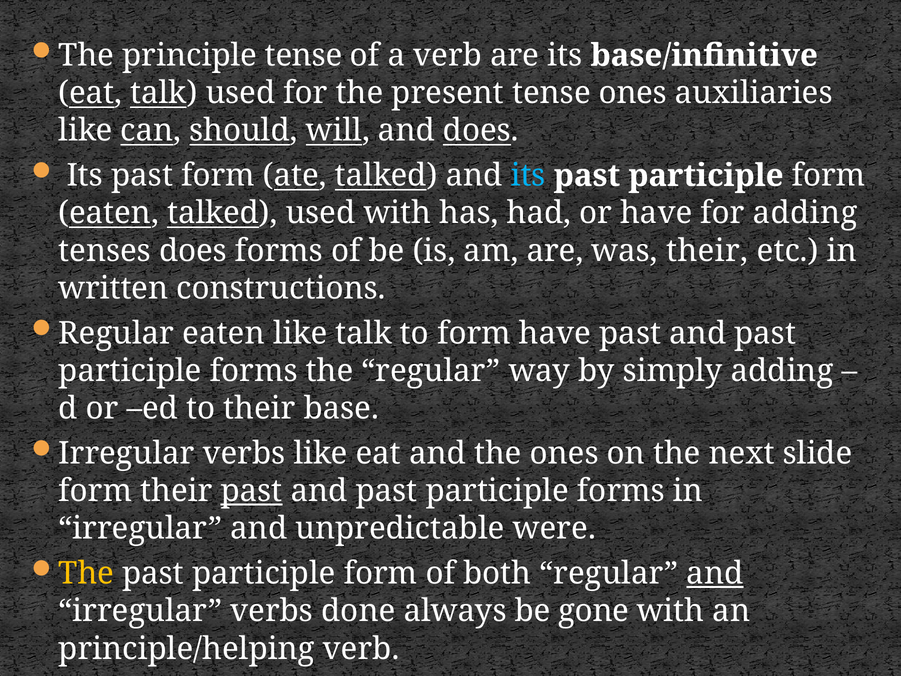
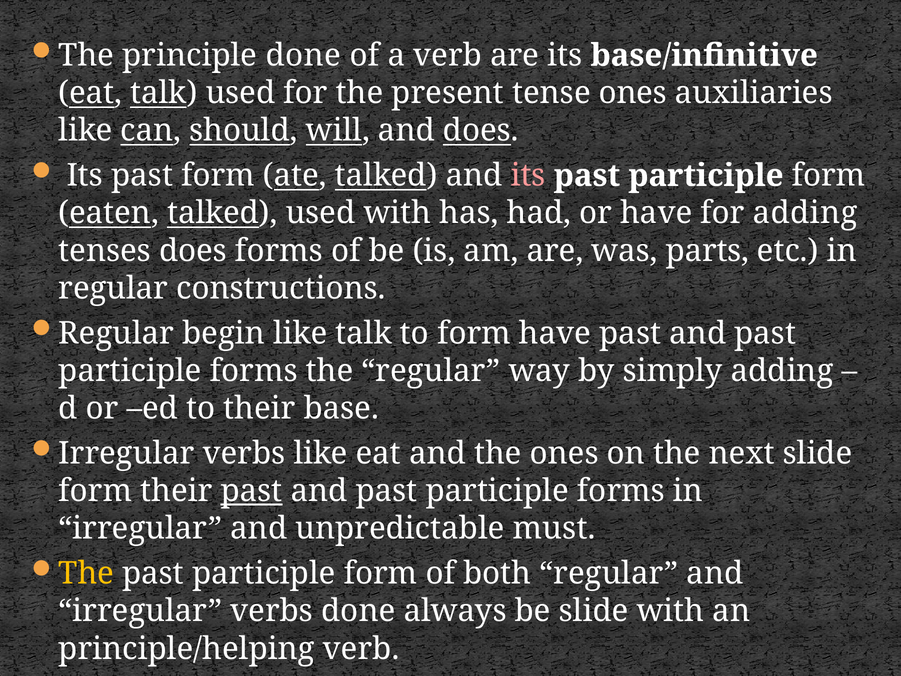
principle tense: tense -> done
its at (528, 176) colour: light blue -> pink
was their: their -> parts
written at (113, 288): written -> regular
Regular eaten: eaten -> begin
were: were -> must
and at (715, 573) underline: present -> none
be gone: gone -> slide
